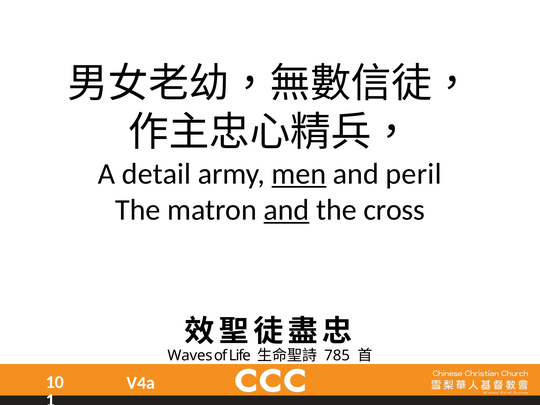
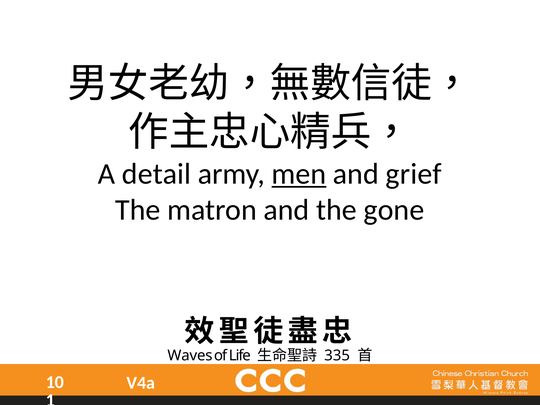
peril: peril -> grief
and at (286, 210) underline: present -> none
cross: cross -> gone
785: 785 -> 335
